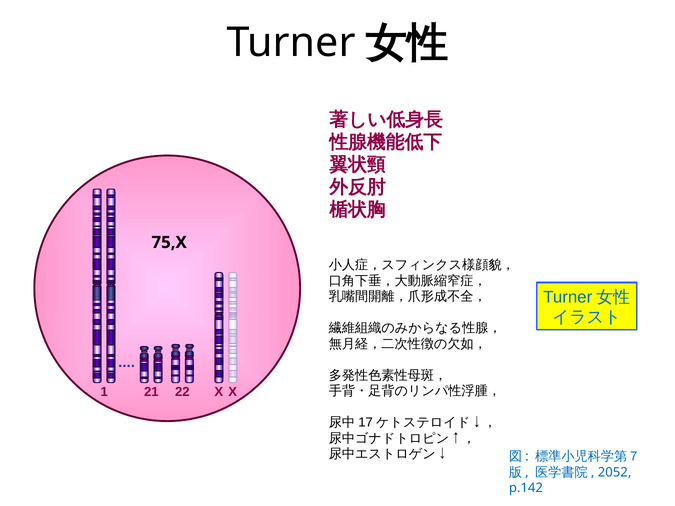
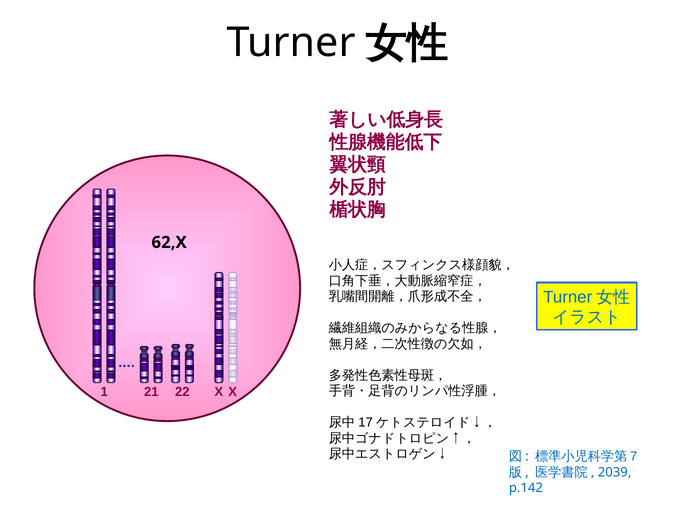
75,X: 75,X -> 62,X
2052: 2052 -> 2039
